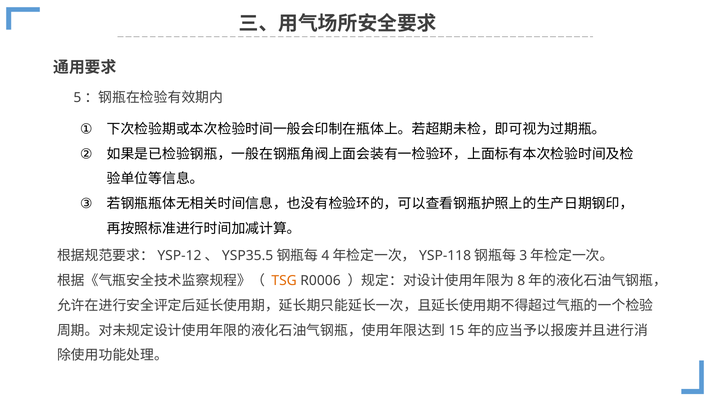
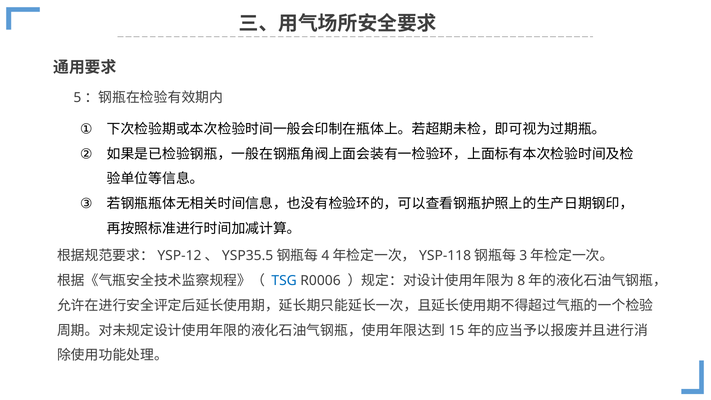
TSG colour: orange -> blue
